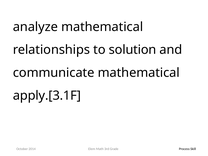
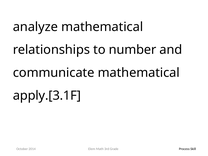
solution: solution -> number
